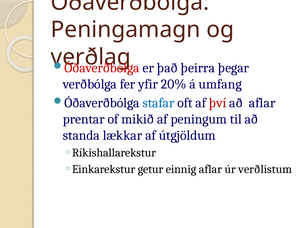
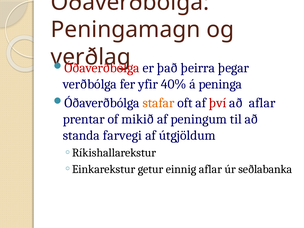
20%: 20% -> 40%
umfang: umfang -> peninga
stafar colour: blue -> orange
lækkar: lækkar -> farvegi
verðlistum: verðlistum -> seðlabanka
